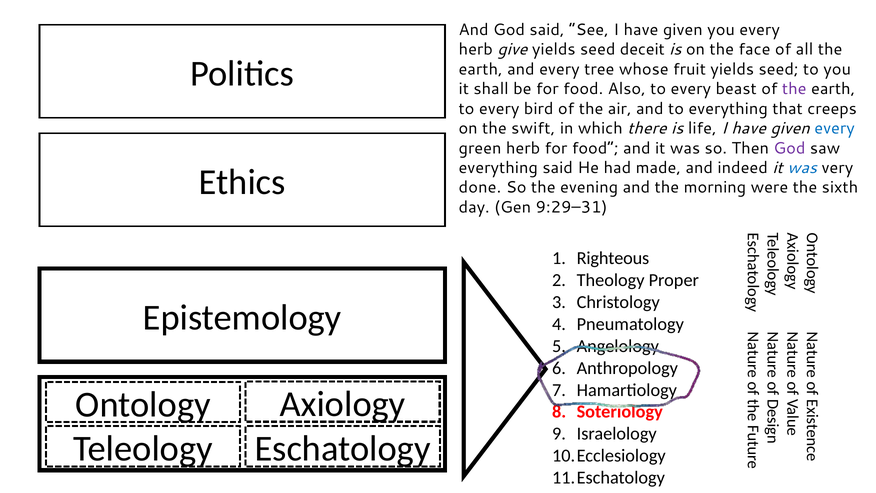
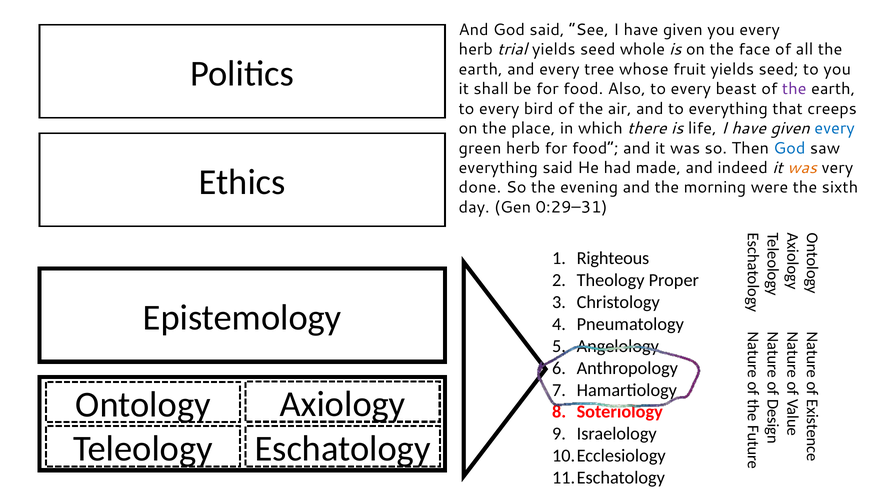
give: give -> trial
deceit: deceit -> whole
swift: swift -> place
God at (789, 148) colour: purple -> blue
was at (802, 168) colour: blue -> orange
9:29–31: 9:29–31 -> 0:29–31
